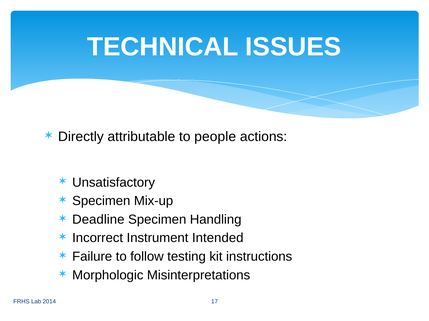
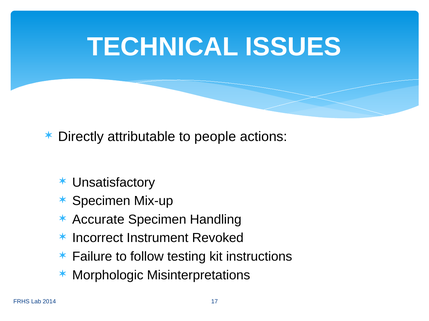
Deadline: Deadline -> Accurate
Intended: Intended -> Revoked
